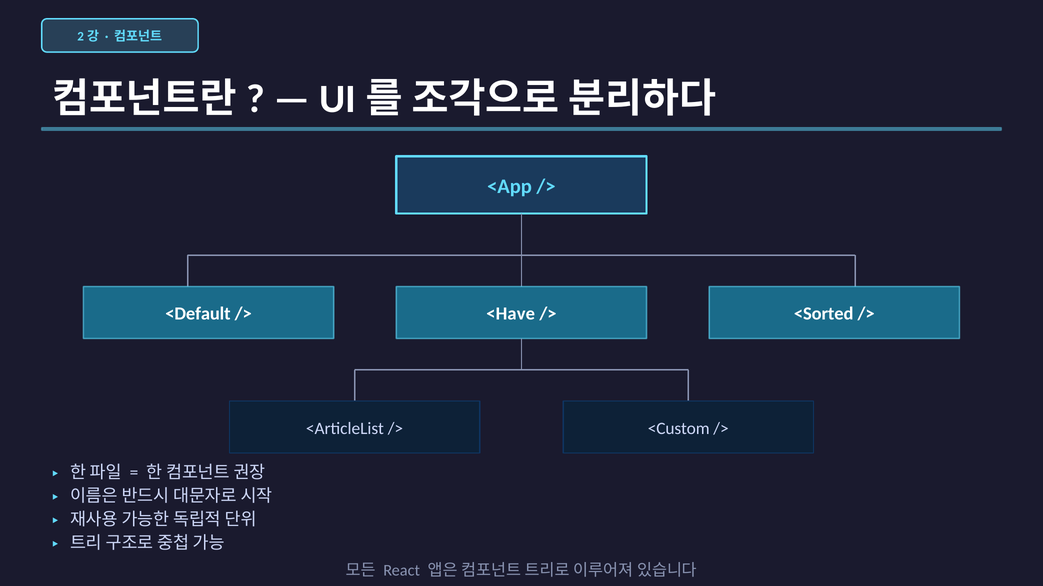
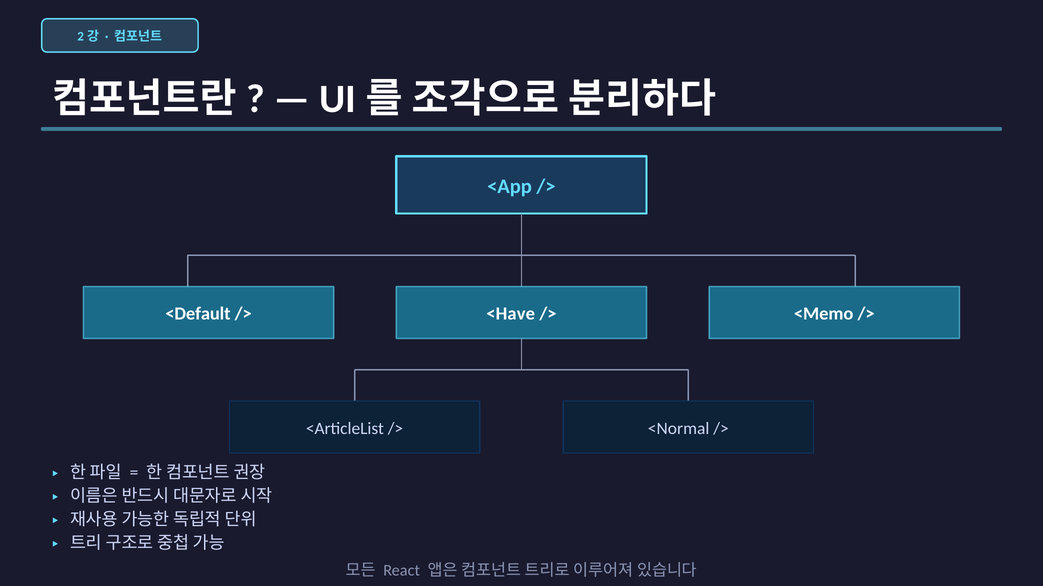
<Sorted: <Sorted -> <Memo
<Custom: <Custom -> <Normal
